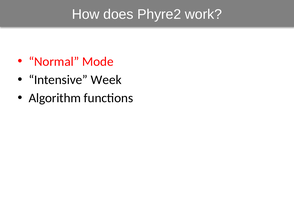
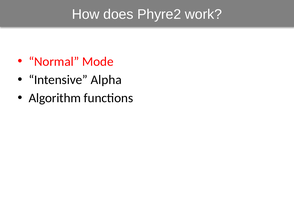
Week: Week -> Alpha
